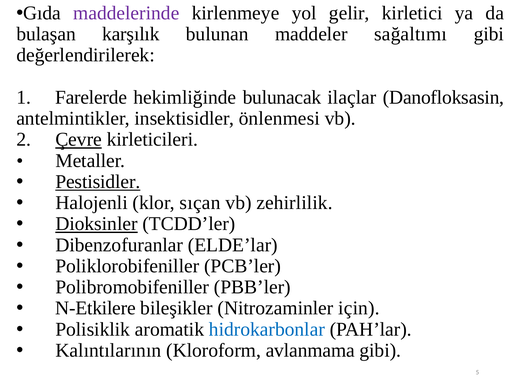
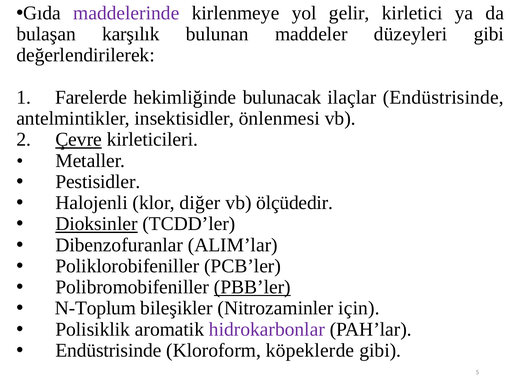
sağaltımı: sağaltımı -> düzeyleri
ilaçlar Danofloksasin: Danofloksasin -> Endüstrisinde
Pestisidler underline: present -> none
sıçan: sıçan -> diğer
zehirlilik: zehirlilik -> ölçüdedir
ELDE’lar: ELDE’lar -> ALIM’lar
PBB’ler underline: none -> present
N-Etkilere: N-Etkilere -> N-Toplum
hidrokarbonlar colour: blue -> purple
Kalıntılarının at (108, 350): Kalıntılarının -> Endüstrisinde
avlanmama: avlanmama -> köpeklerde
